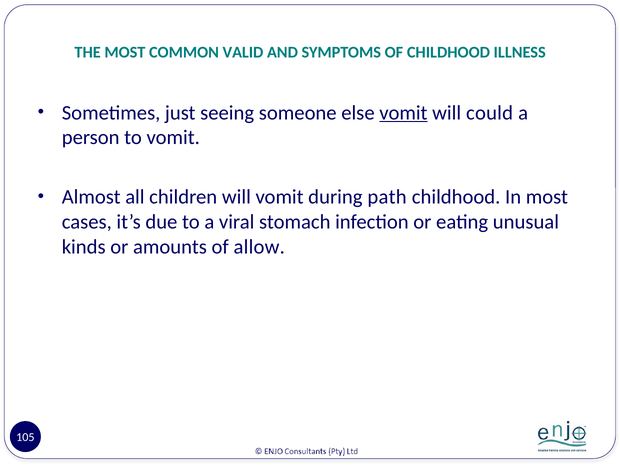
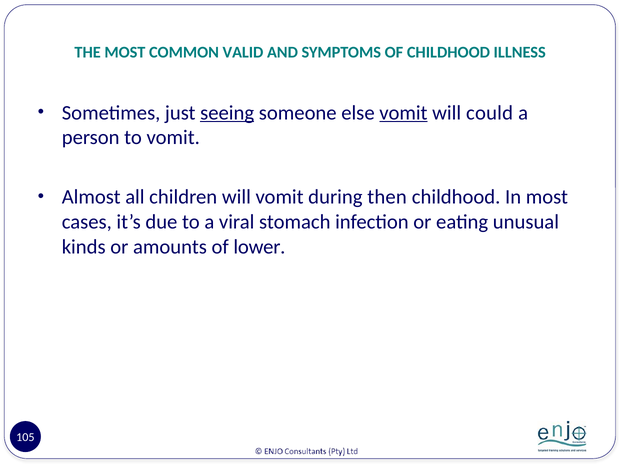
seeing underline: none -> present
path: path -> then
allow: allow -> lower
